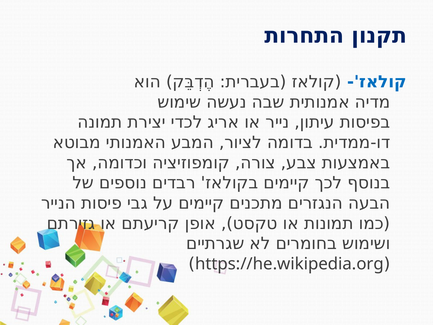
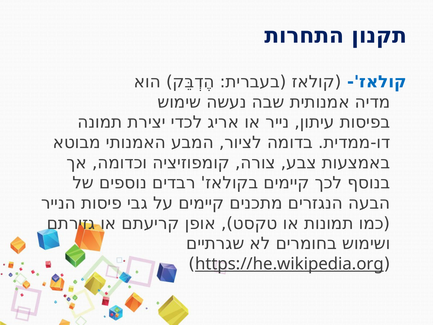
https://he.wikipedia.org underline: none -> present
